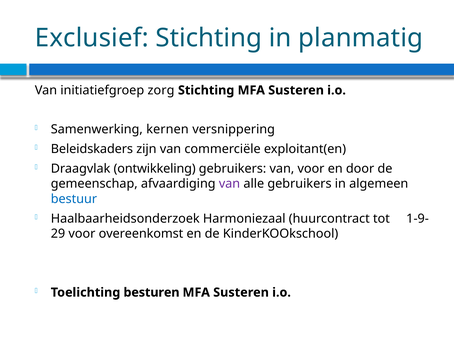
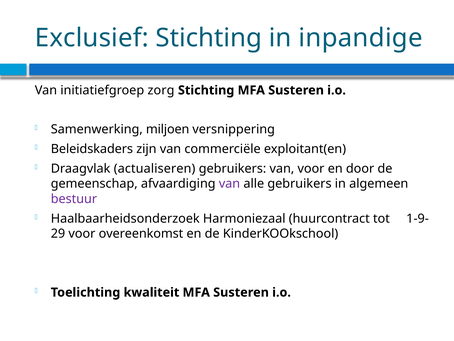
planmatig: planmatig -> inpandige
kernen: kernen -> miljoen
ontwikkeling: ontwikkeling -> actualiseren
bestuur colour: blue -> purple
besturen: besturen -> kwaliteit
